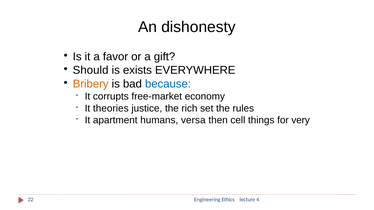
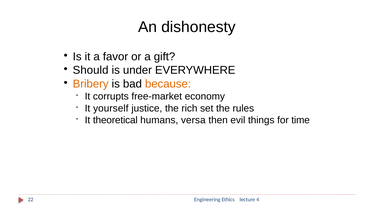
exists: exists -> under
because colour: blue -> orange
theories: theories -> yourself
apartment: apartment -> theoretical
cell: cell -> evil
very: very -> time
